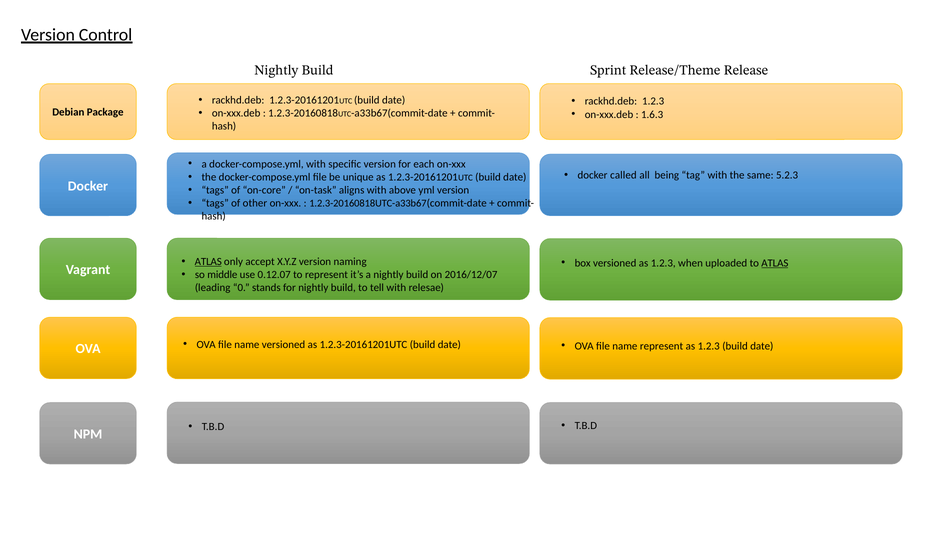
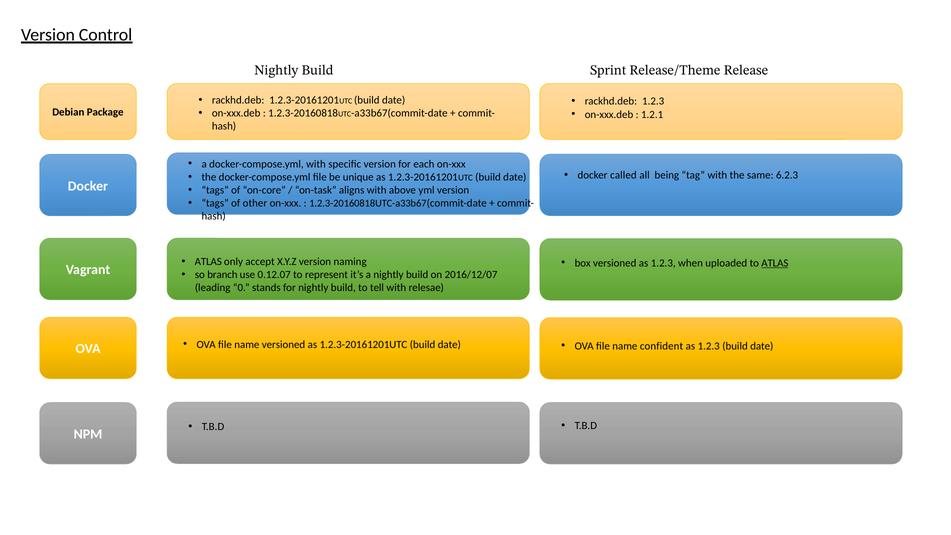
1.6.3: 1.6.3 -> 1.2.1
5.2.3: 5.2.3 -> 6.2.3
ATLAS at (208, 262) underline: present -> none
middle: middle -> branch
name represent: represent -> confident
